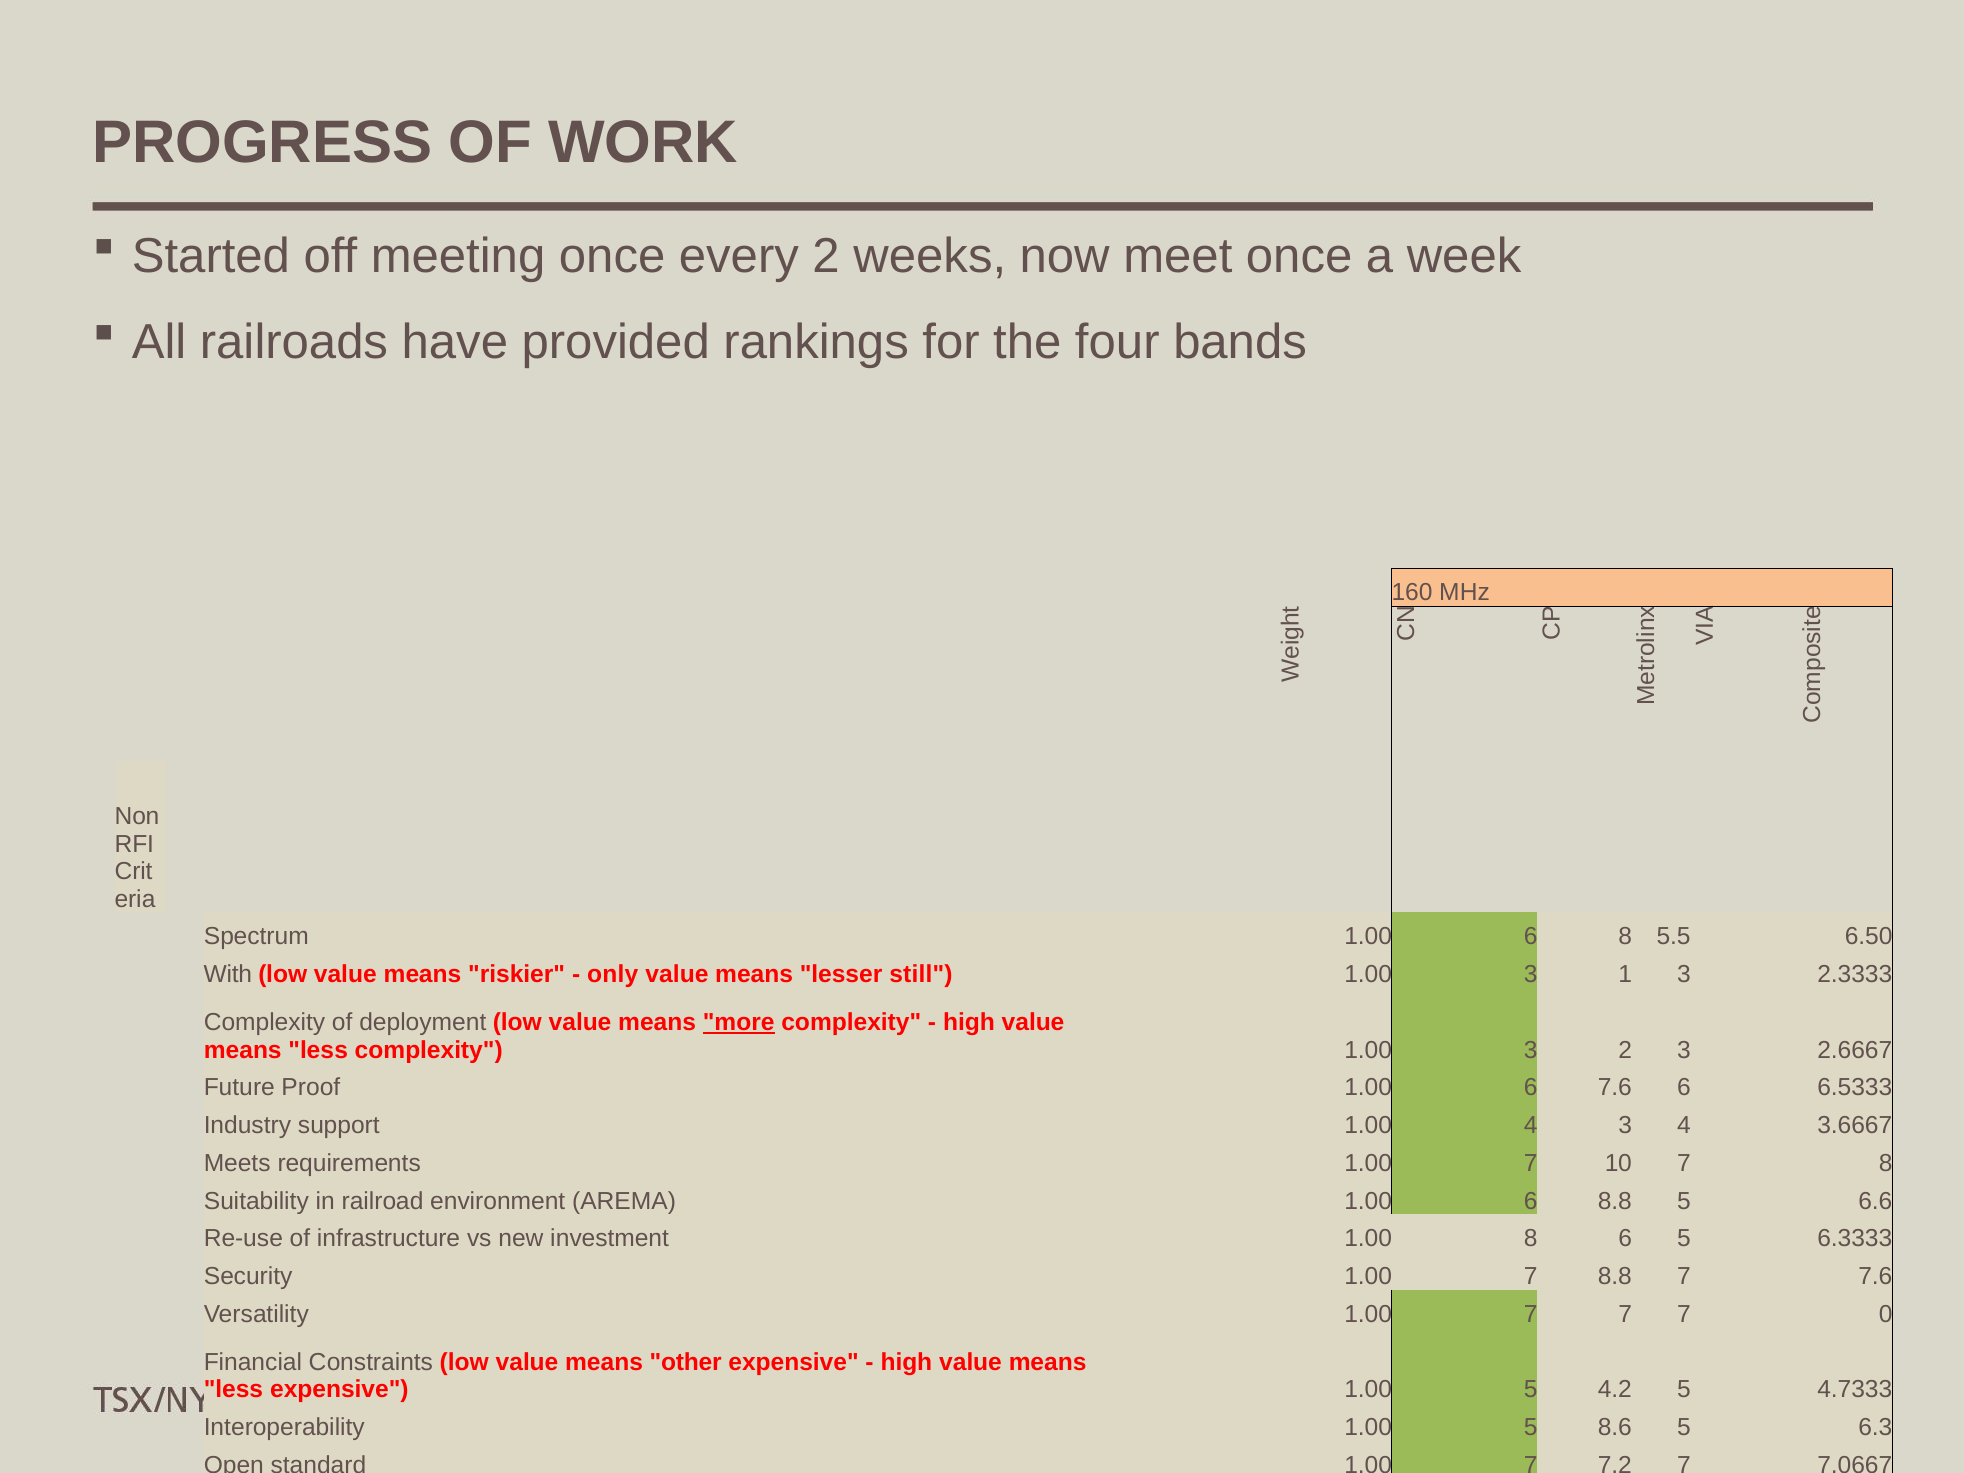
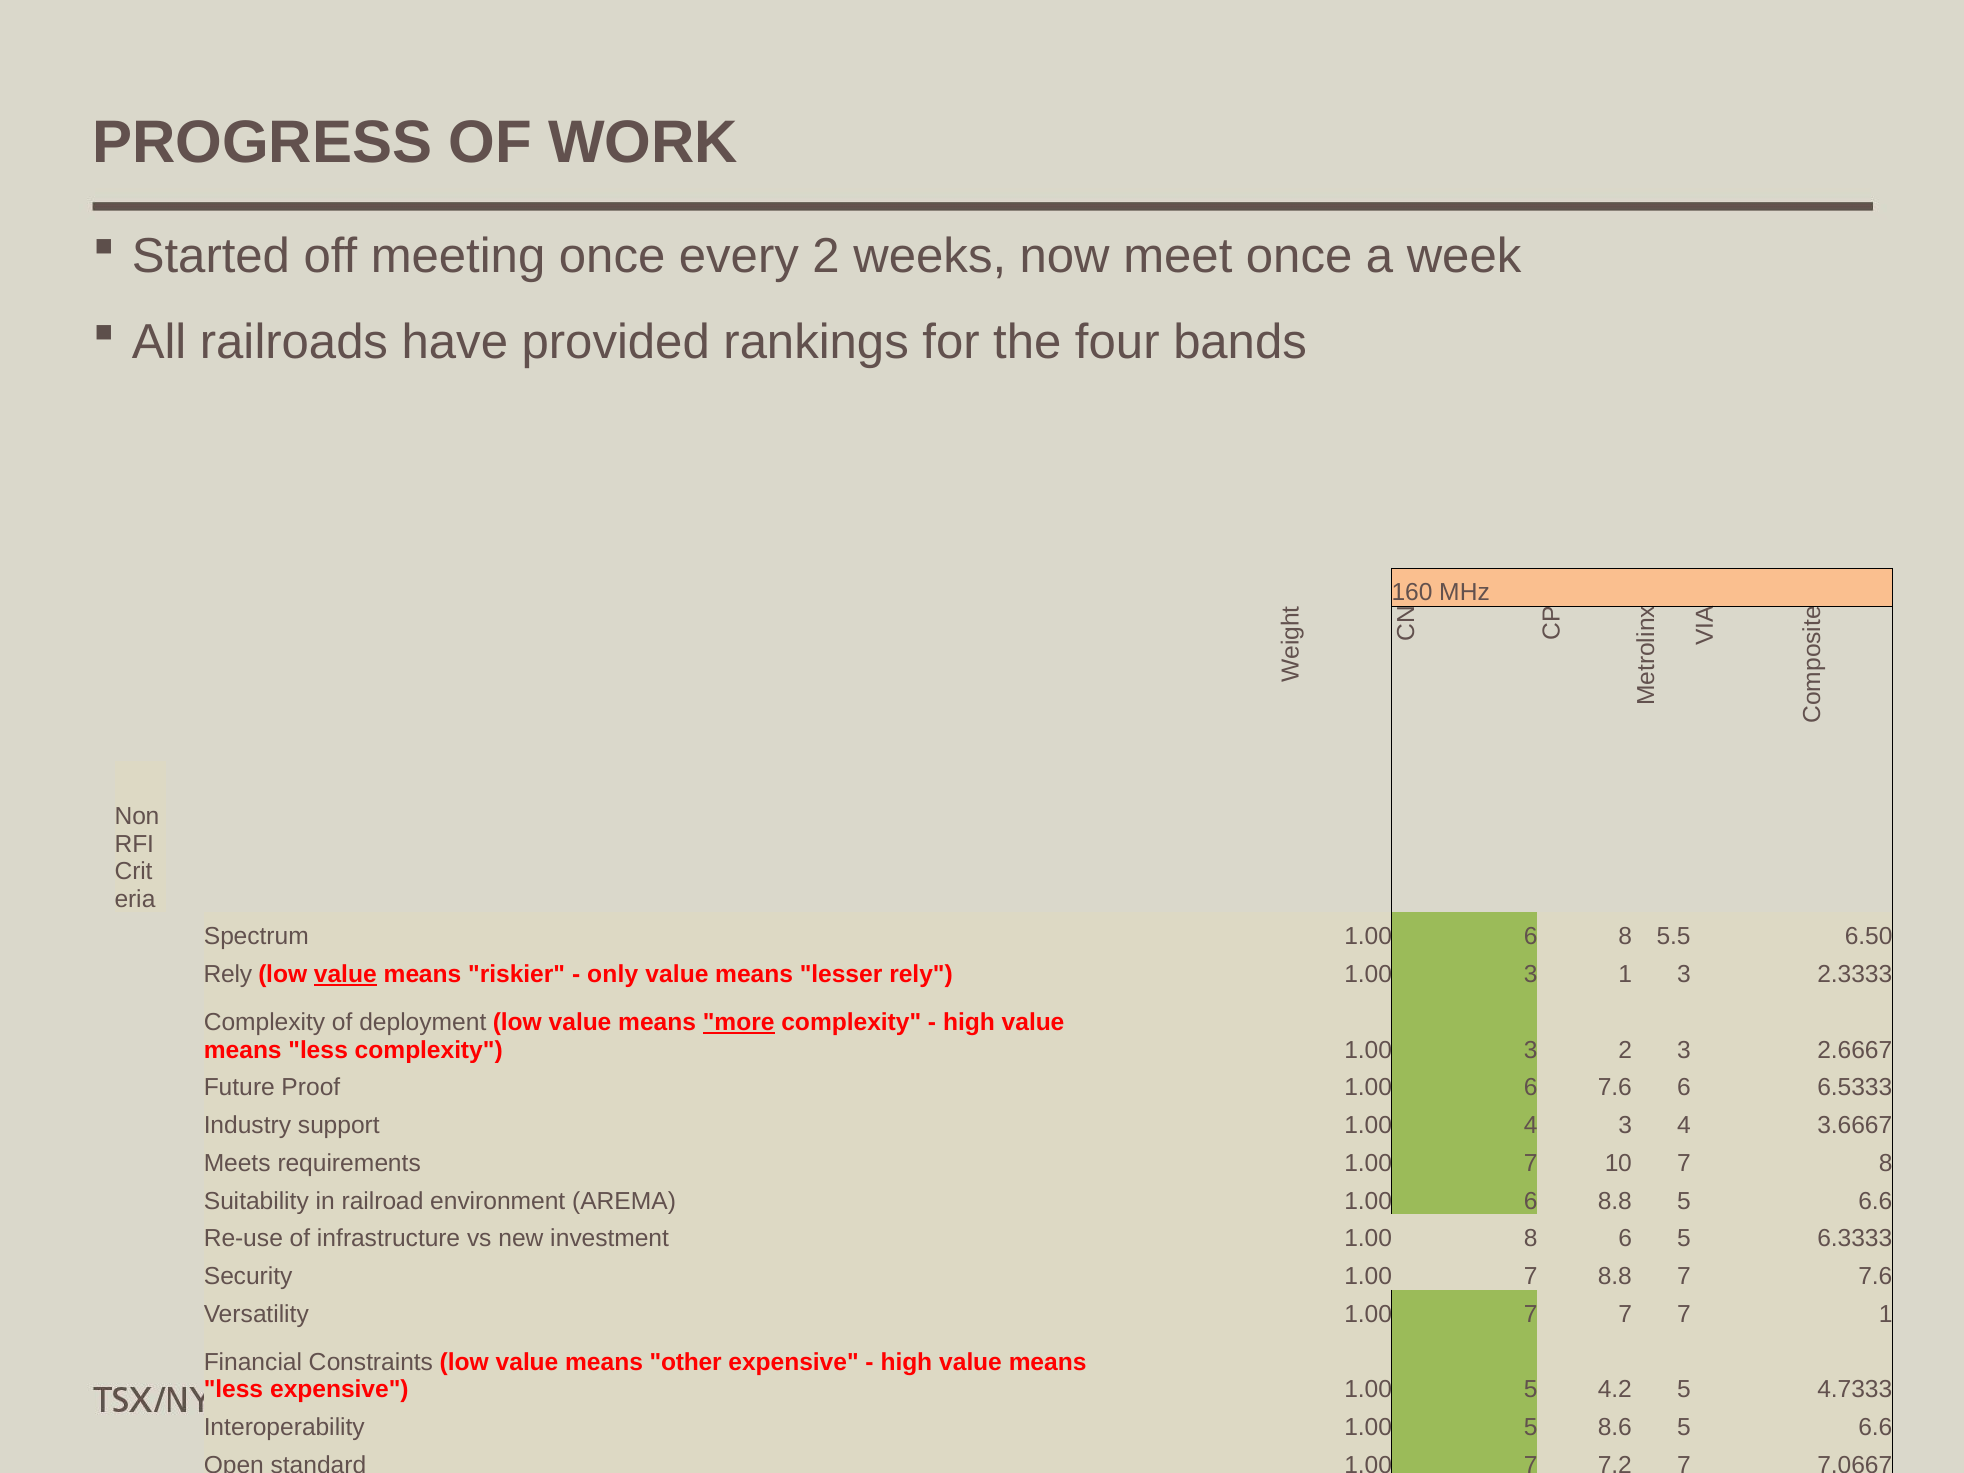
With at (228, 975): With -> Rely
value at (345, 975) underline: none -> present
lesser still: still -> rely
7 0: 0 -> 1
8.6 5 6.3: 6.3 -> 6.6
